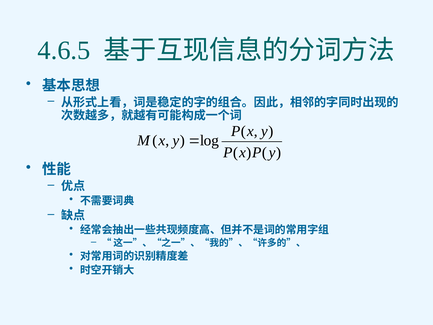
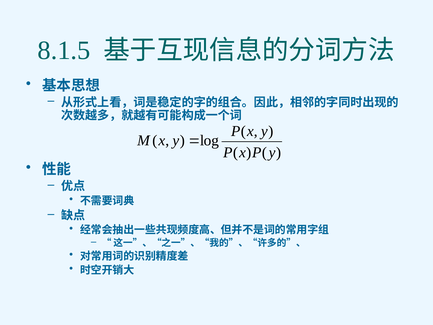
4.6.5: 4.6.5 -> 8.1.5
